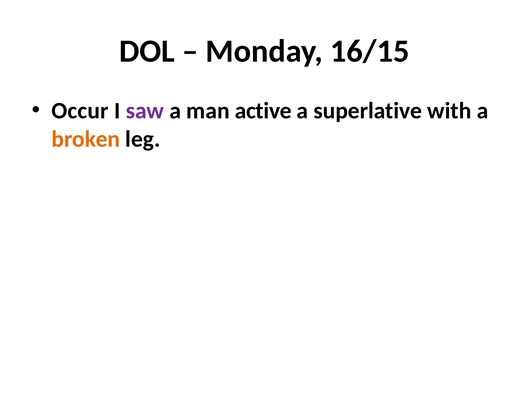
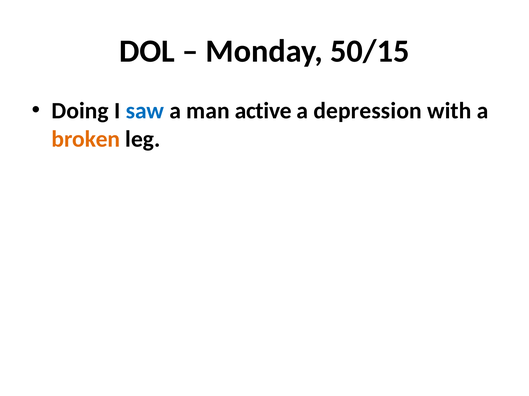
16/15: 16/15 -> 50/15
Occur: Occur -> Doing
saw colour: purple -> blue
superlative: superlative -> depression
